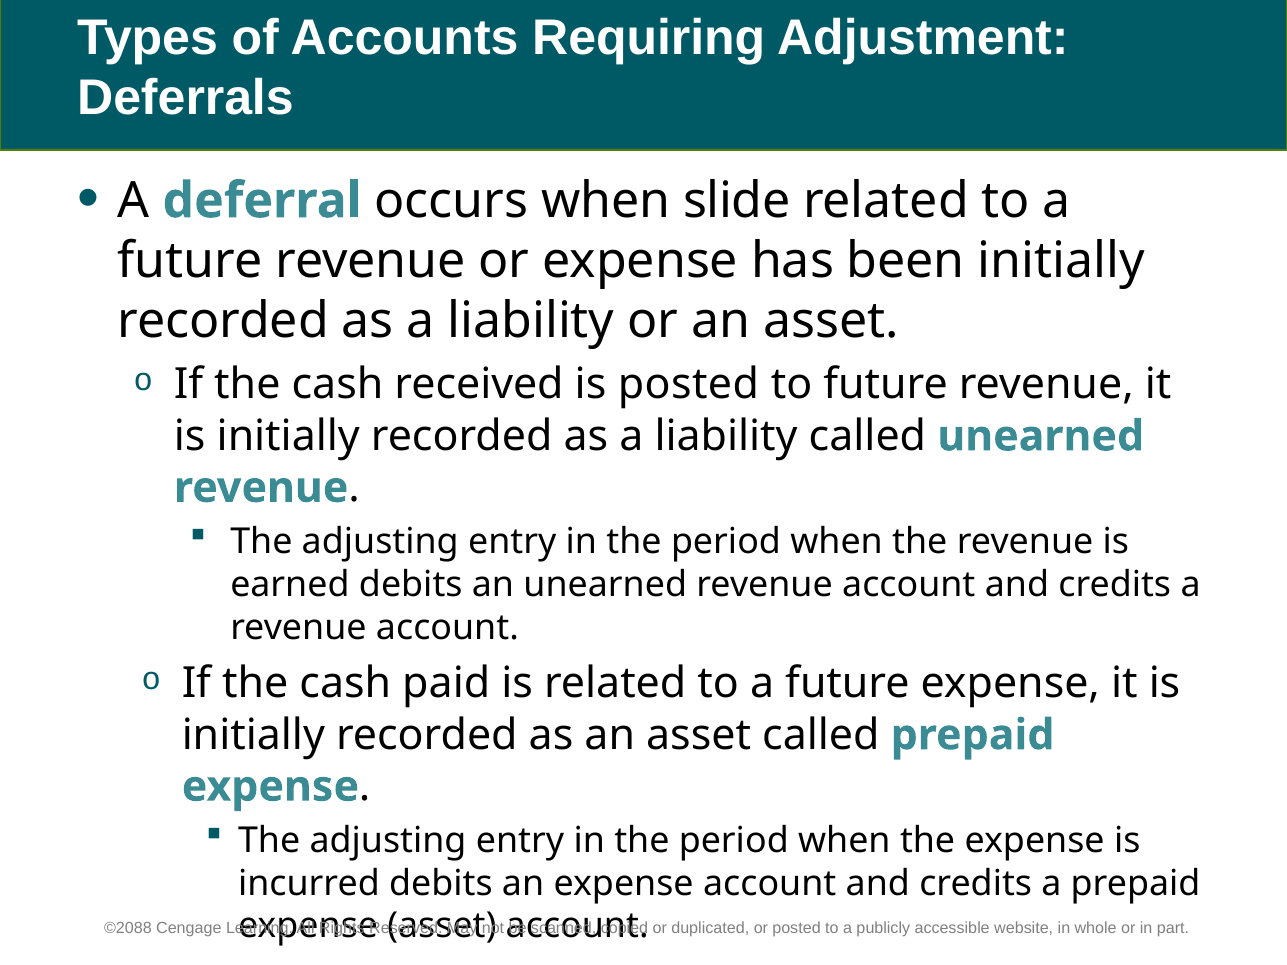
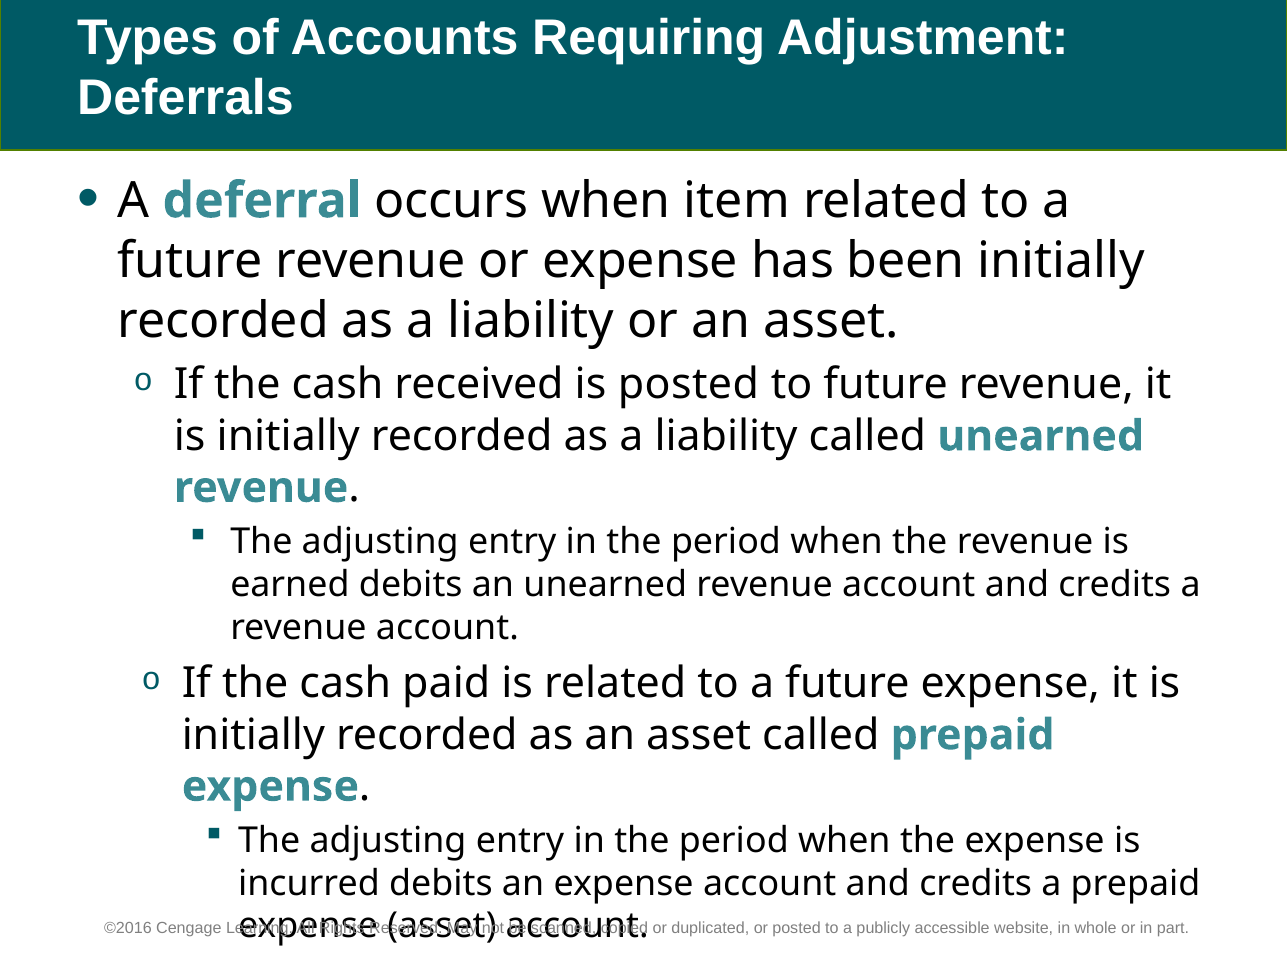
slide: slide -> item
©2088: ©2088 -> ©2016
